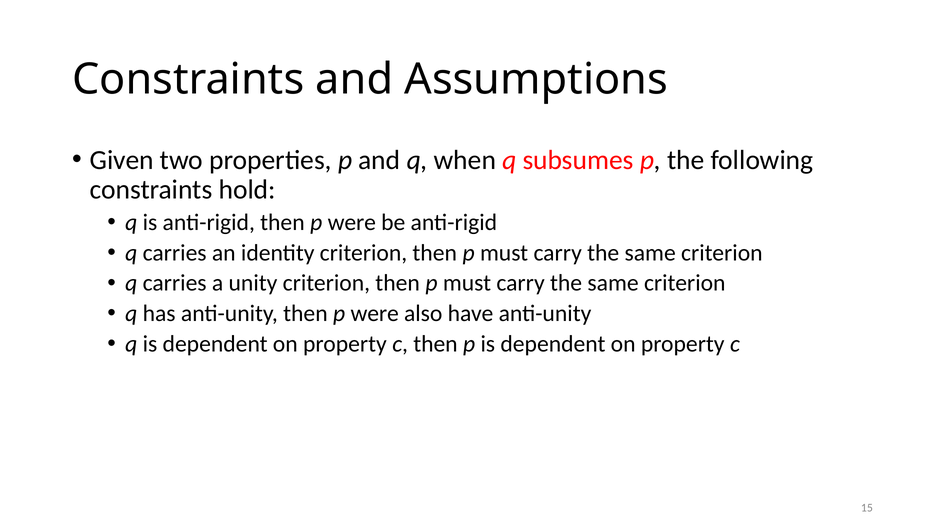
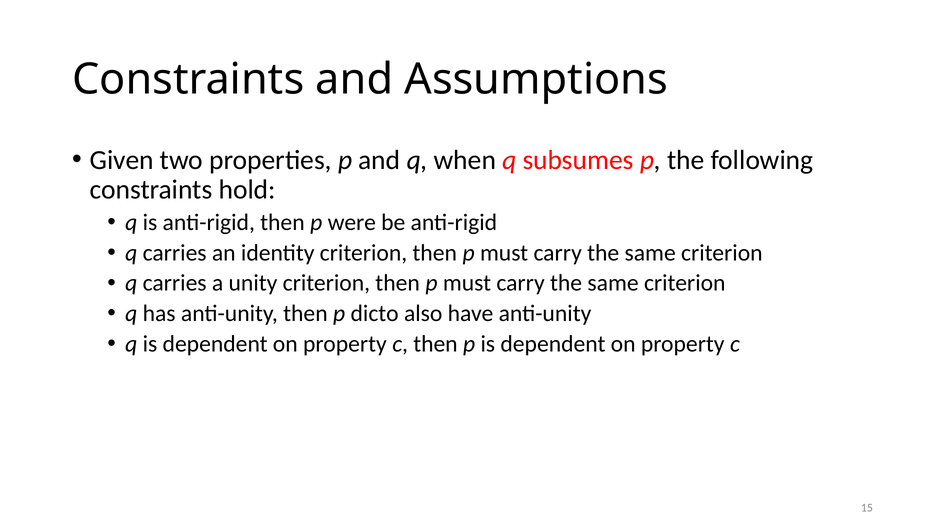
anti-unity then p were: were -> dicto
